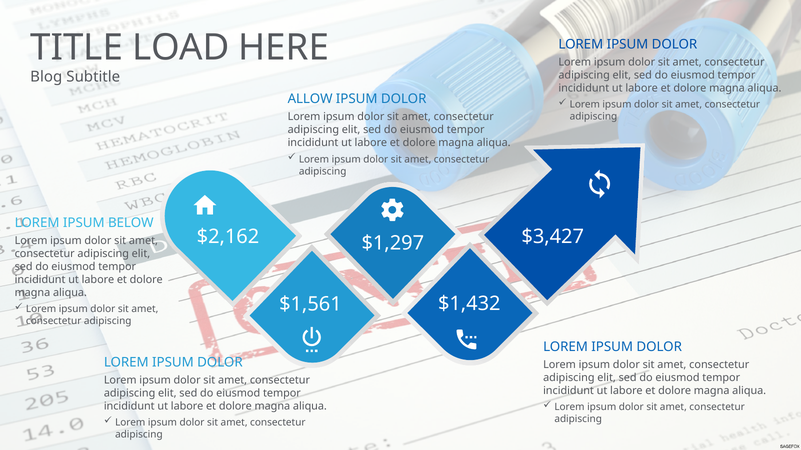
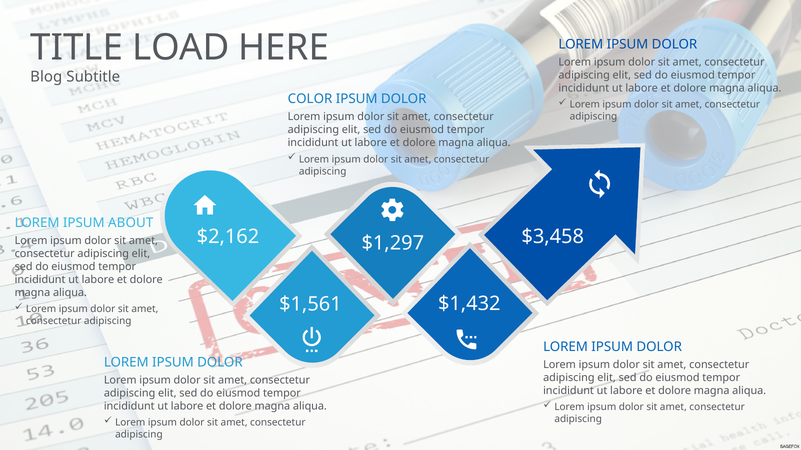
ALLOW: ALLOW -> COLOR
BELOW: BELOW -> ABOUT
$3,427: $3,427 -> $3,458
